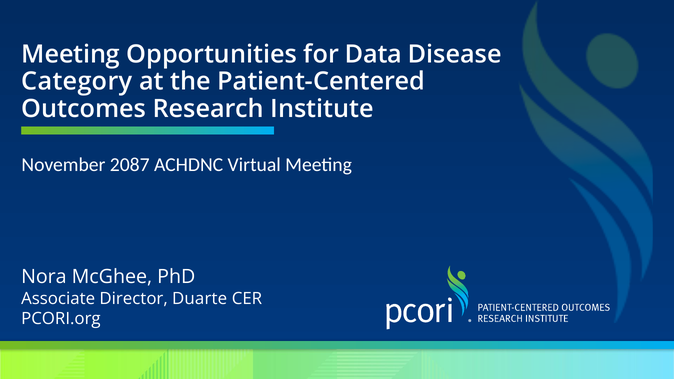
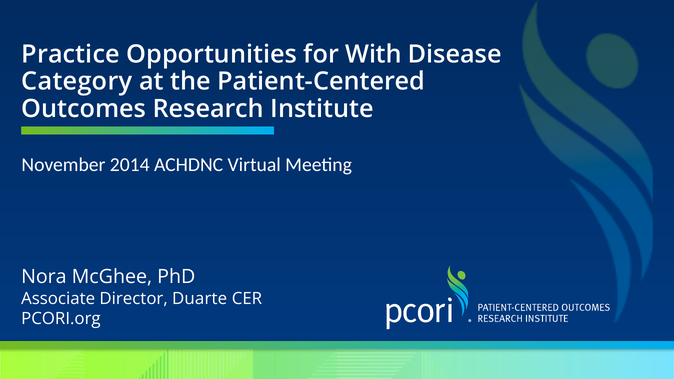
Meeting at (71, 54): Meeting -> Practice
Data: Data -> With
2087: 2087 -> 2014
